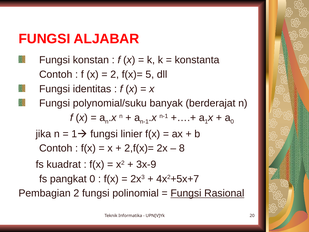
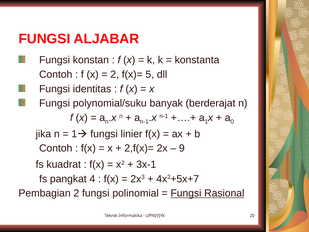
8: 8 -> 9
3x-9: 3x-9 -> 3x-1
pangkat 0: 0 -> 4
